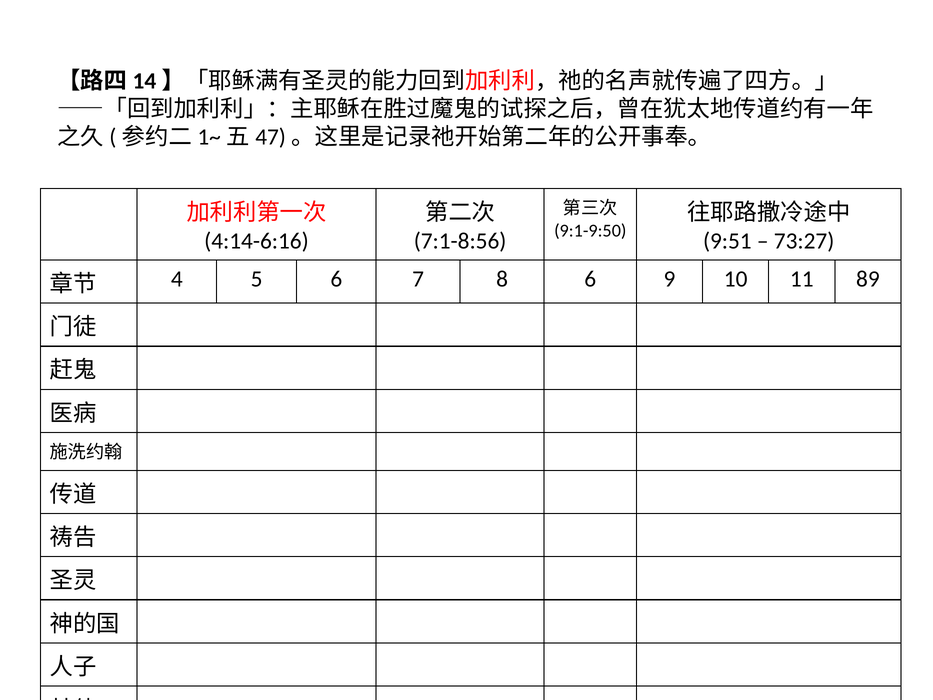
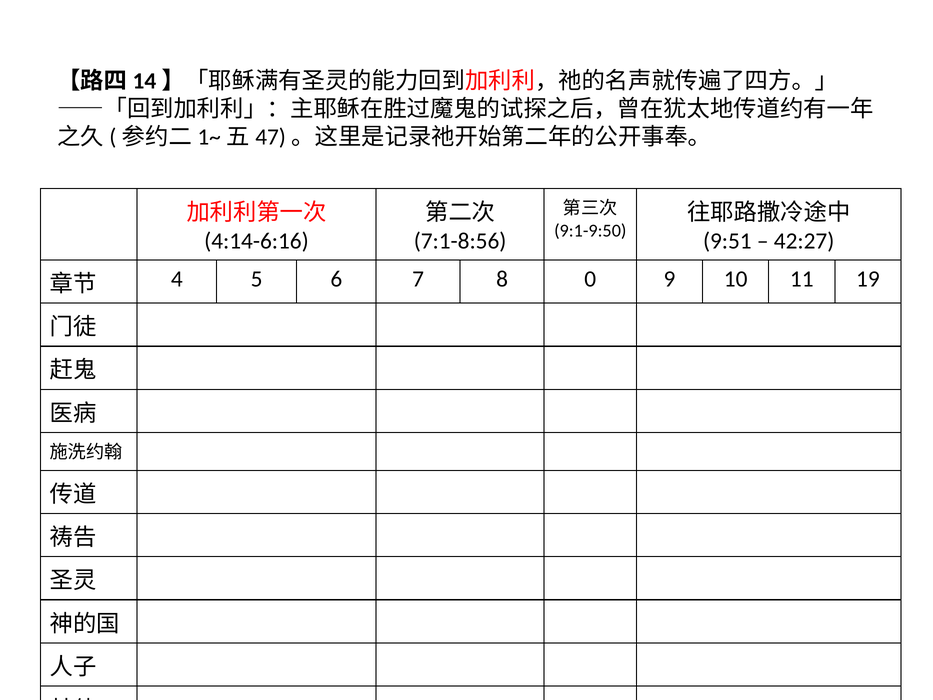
73:27: 73:27 -> 42:27
8 6: 6 -> 0
89: 89 -> 19
